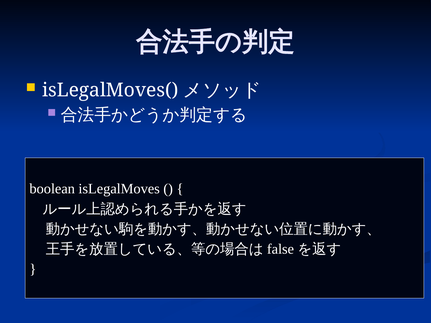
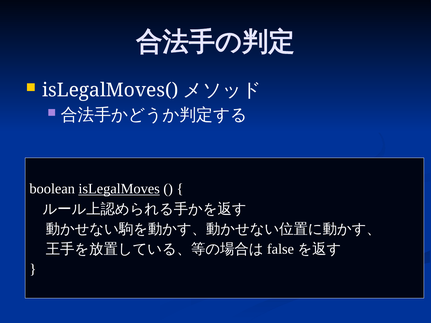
isLegalMoves underline: none -> present
